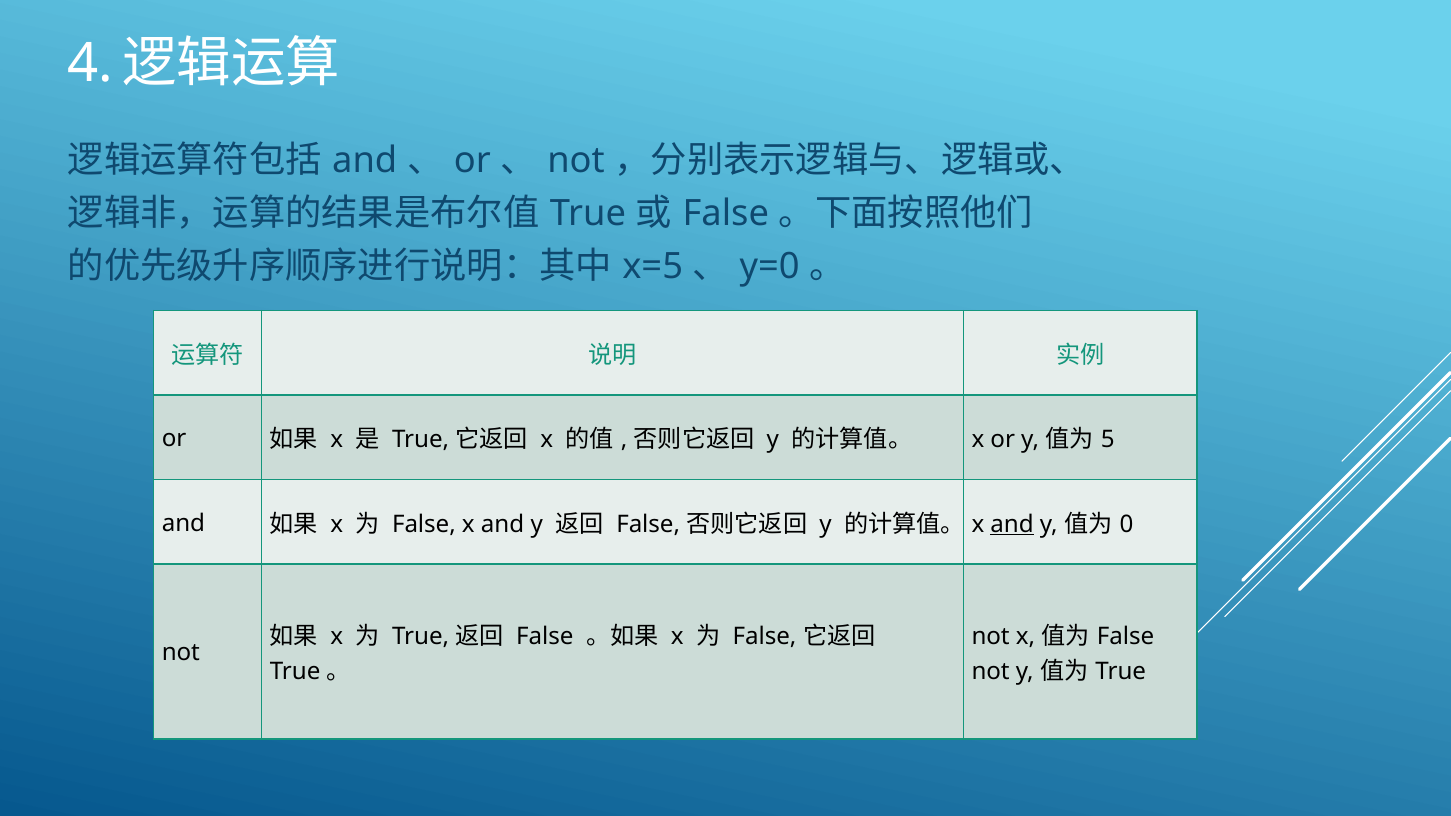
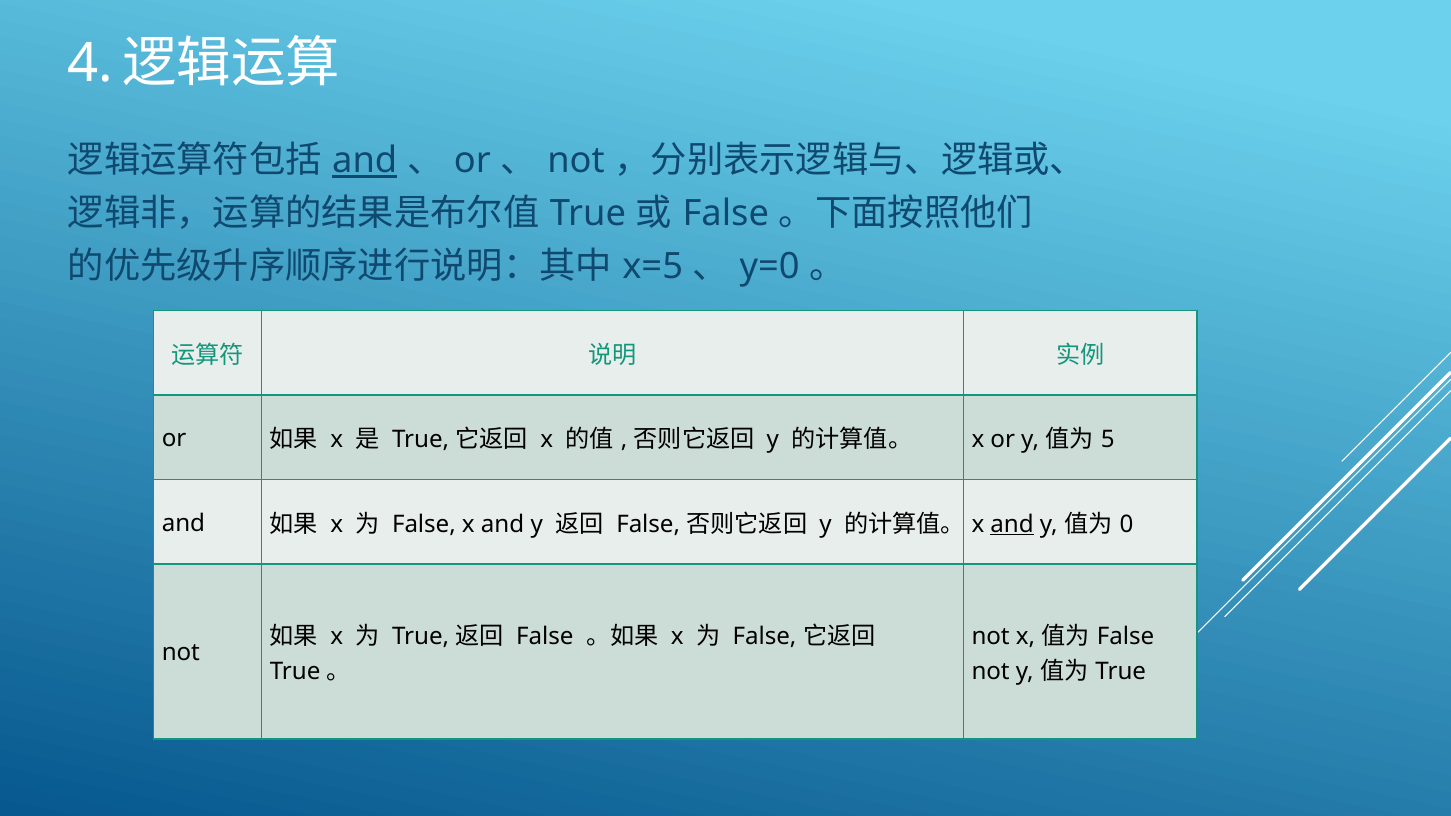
and at (365, 161) underline: none -> present
